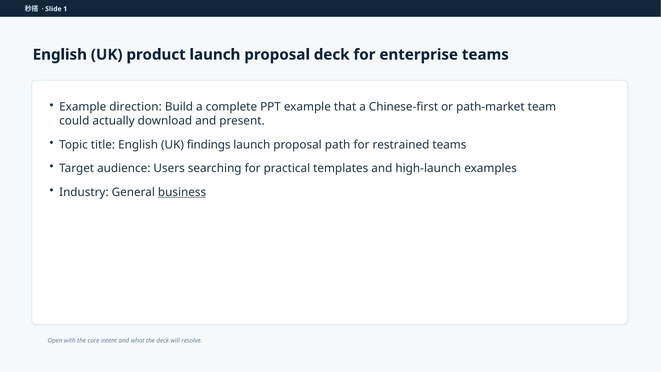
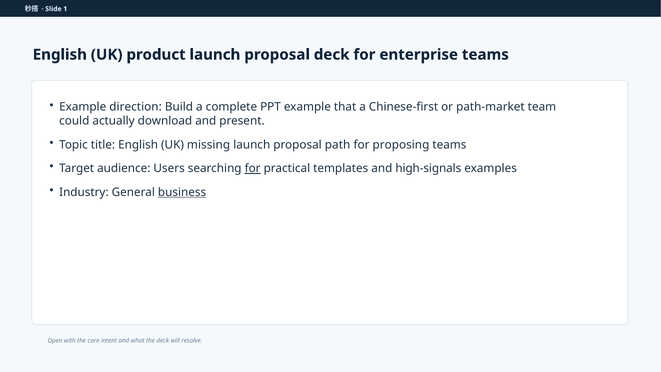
findings: findings -> missing
restrained: restrained -> proposing
for at (253, 168) underline: none -> present
high-launch: high-launch -> high-signals
